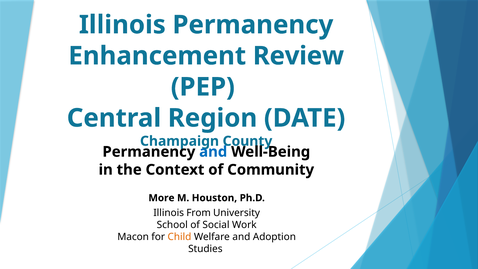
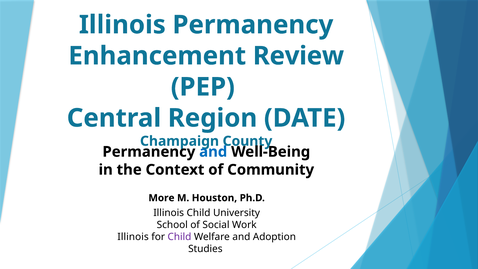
Illinois From: From -> Child
Macon at (133, 237): Macon -> Illinois
Child at (179, 237) colour: orange -> purple
